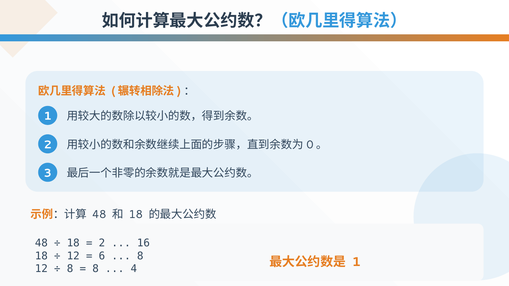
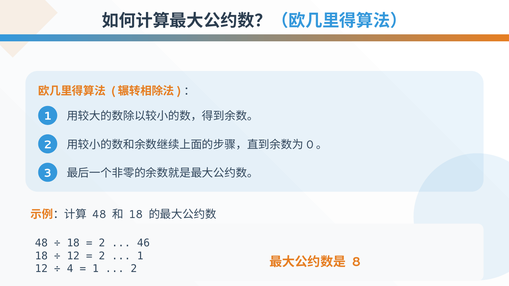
16: 16 -> 46
6 at (102, 256): 6 -> 2
8 at (140, 256): 8 -> 1
8 at (70, 269): 8 -> 4
8 at (96, 269): 8 -> 1
4 at (134, 269): 4 -> 2
1 at (356, 262): 1 -> 8
